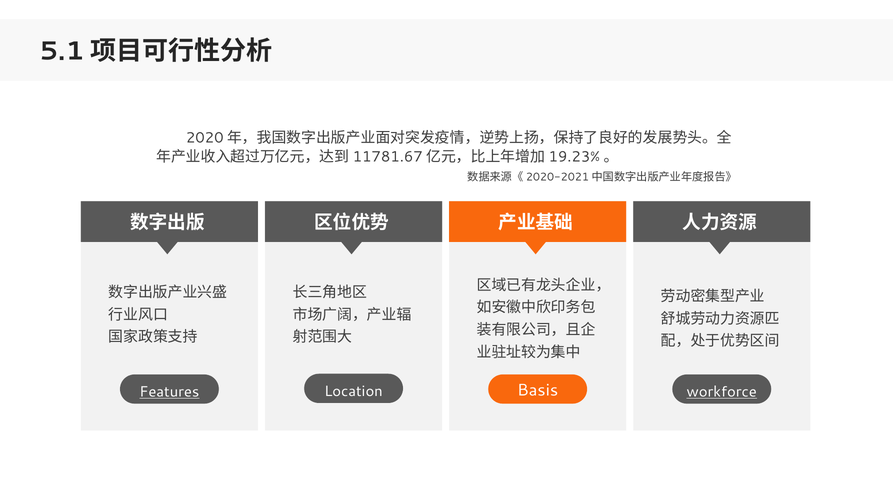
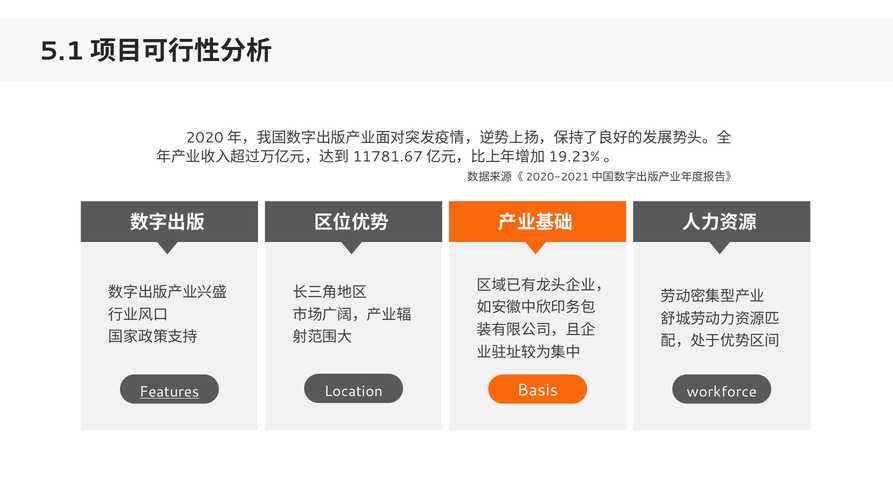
workforce underline: present -> none
